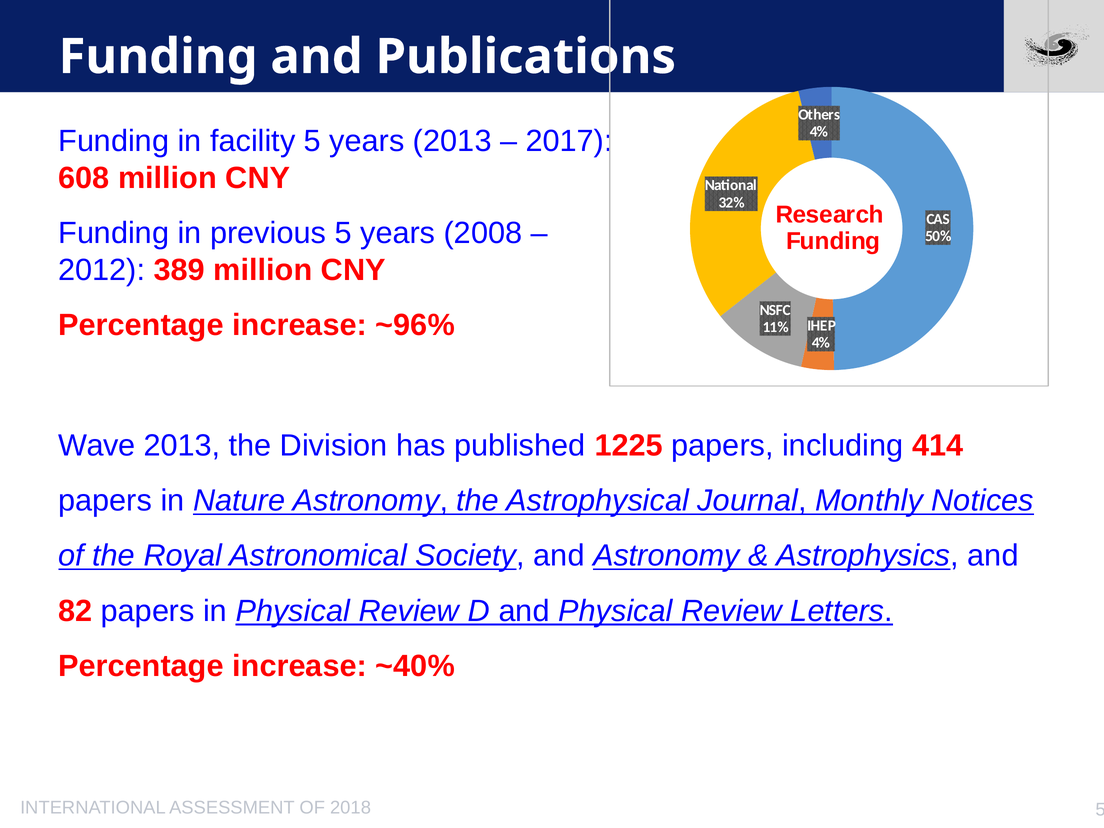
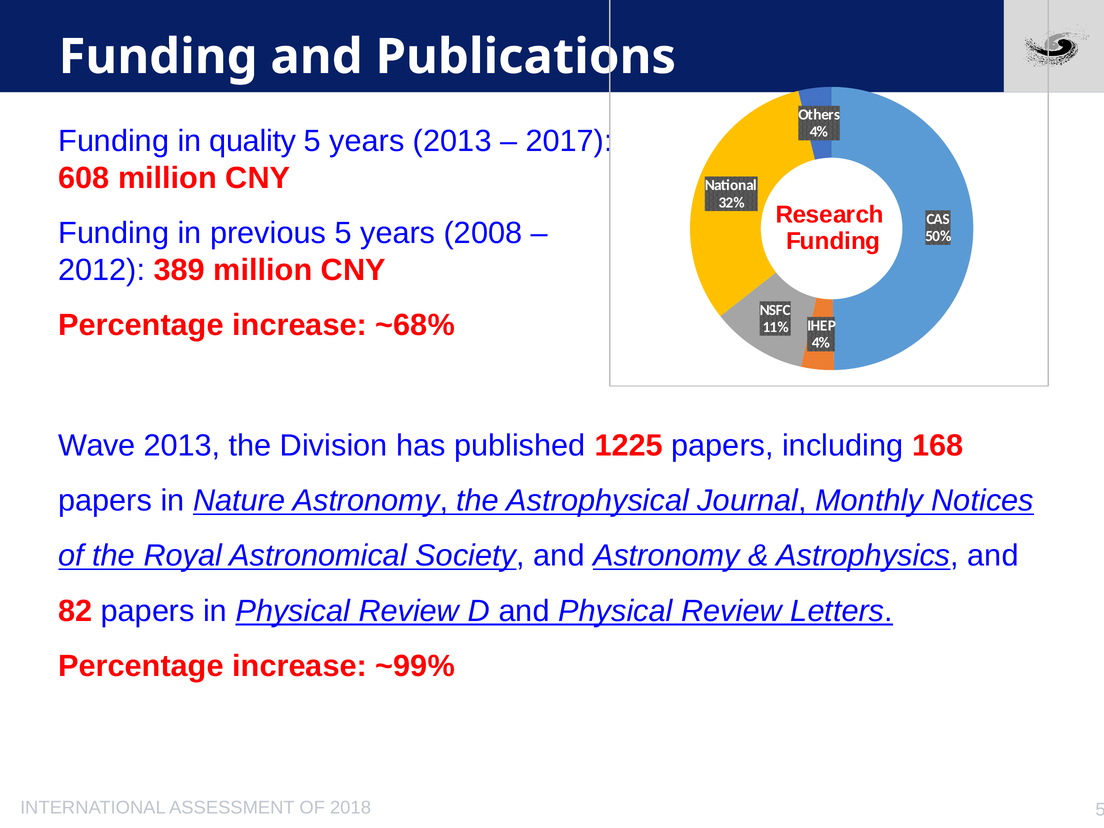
facility: facility -> quality
~96%: ~96% -> ~68%
414: 414 -> 168
~40%: ~40% -> ~99%
